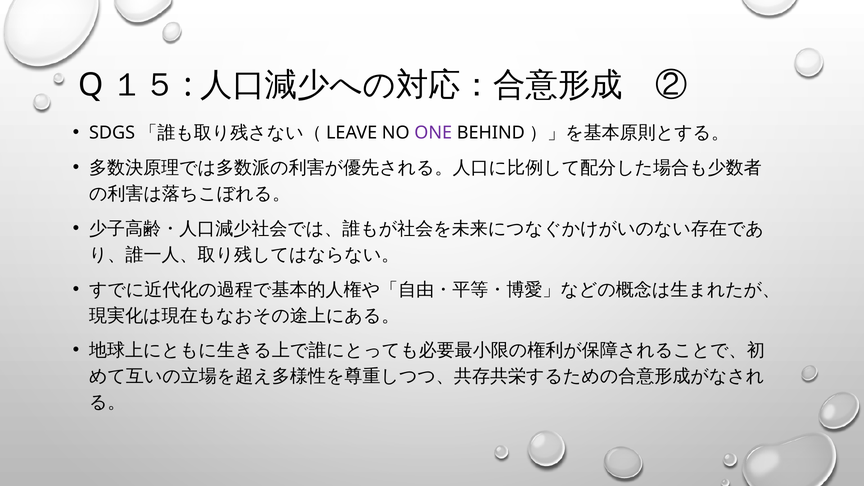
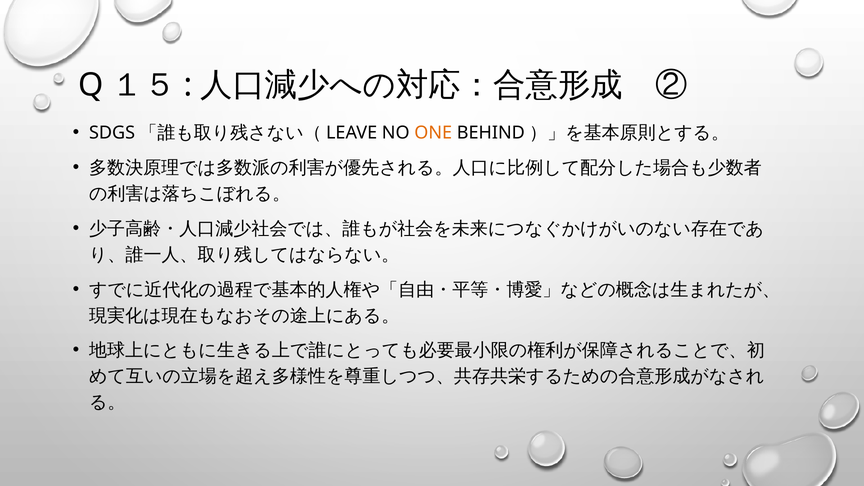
ONE colour: purple -> orange
